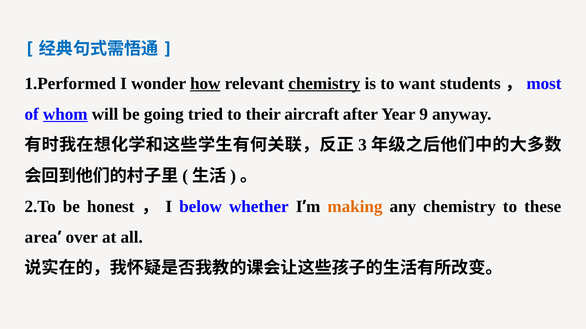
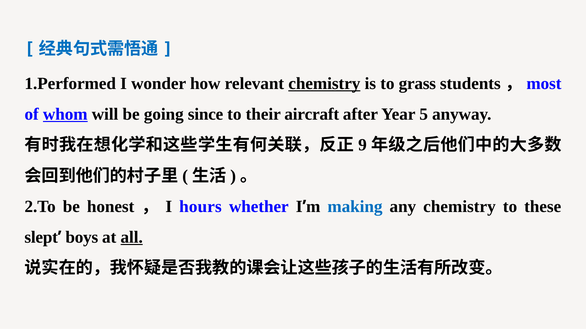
how underline: present -> none
want: want -> grass
tried: tried -> since
9: 9 -> 5
3: 3 -> 9
below: below -> hours
making colour: orange -> blue
area: area -> slept
over: over -> boys
all underline: none -> present
